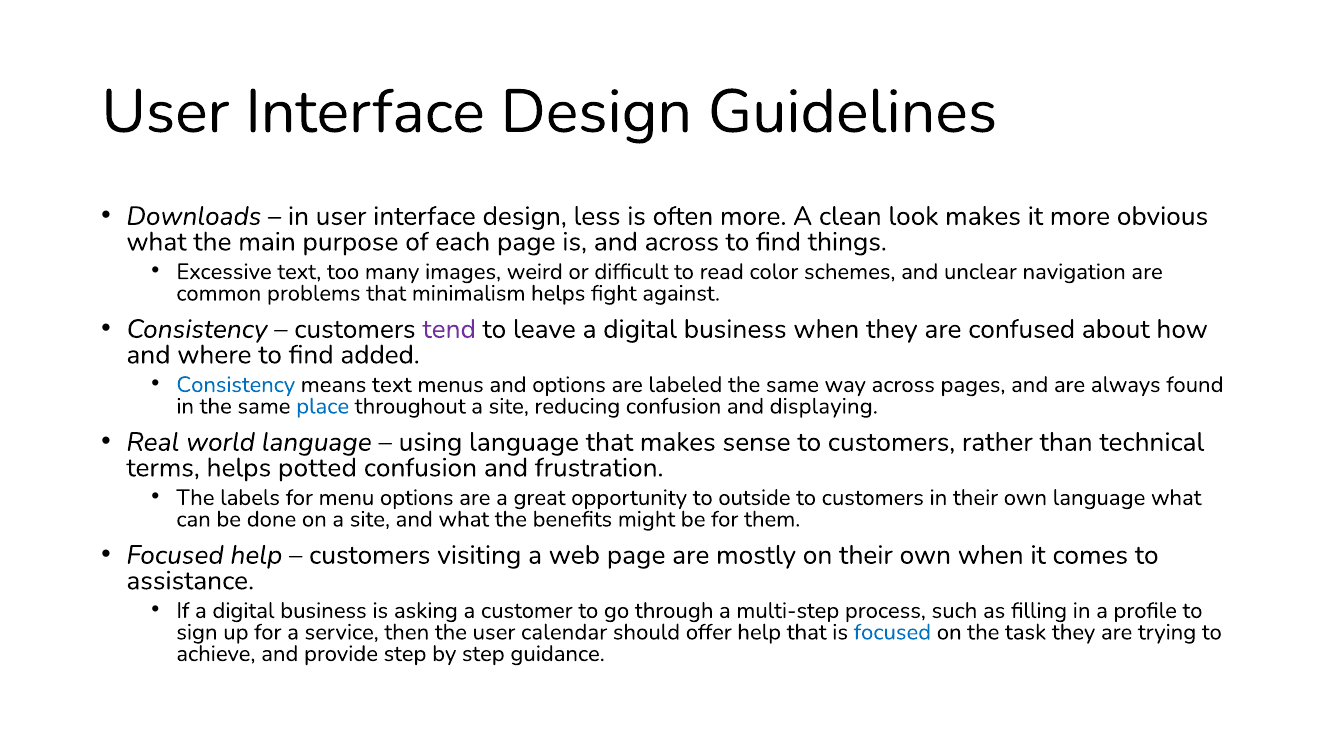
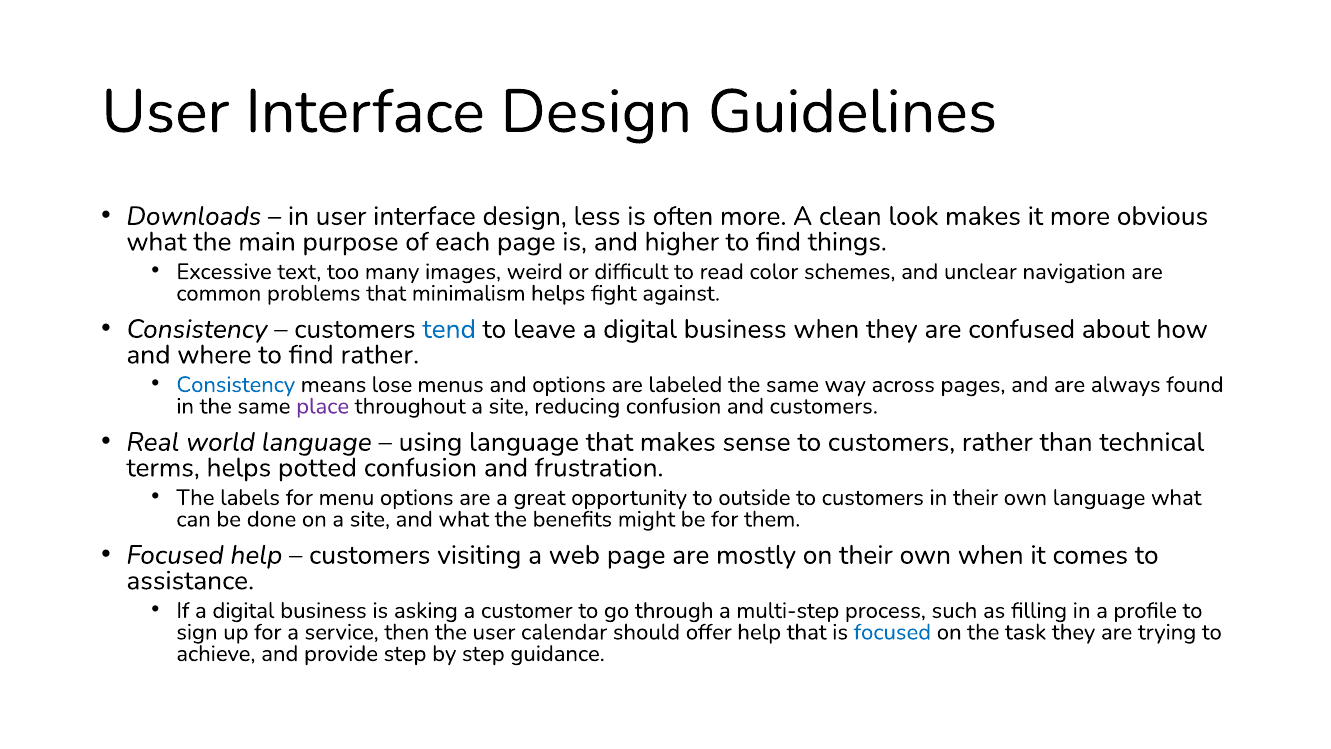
and across: across -> higher
tend colour: purple -> blue
find added: added -> rather
means text: text -> lose
place colour: blue -> purple
and displaying: displaying -> customers
